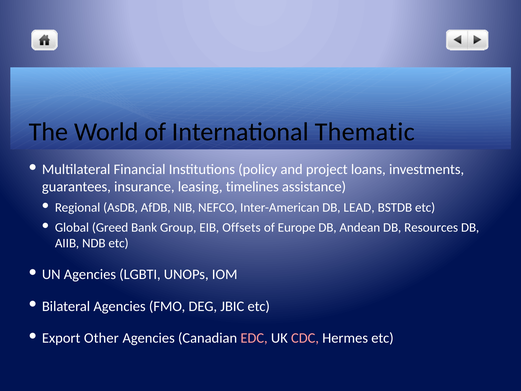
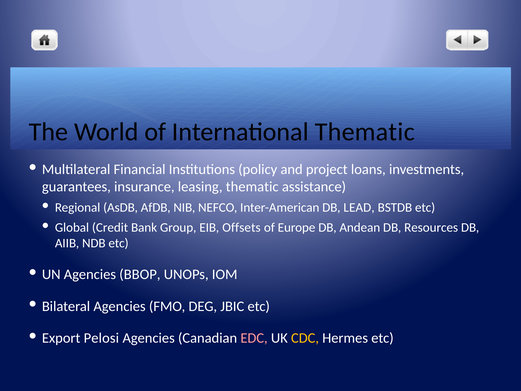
leasing timelines: timelines -> thematic
Greed: Greed -> Credit
LGBTI: LGBTI -> BBOP
Other: Other -> Pelosi
CDC colour: pink -> yellow
